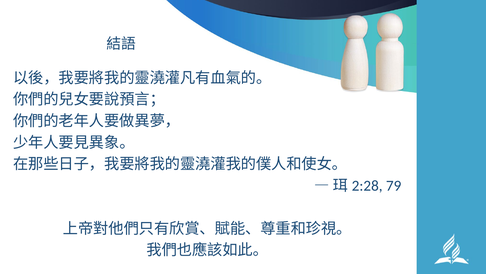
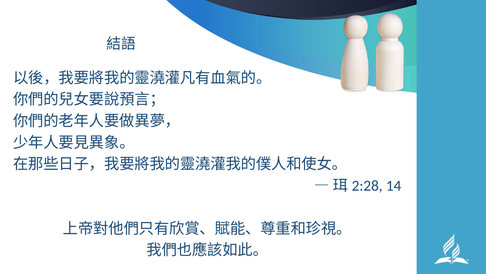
79: 79 -> 14
